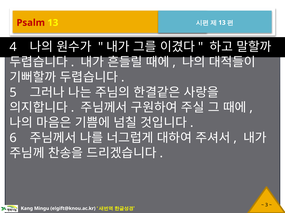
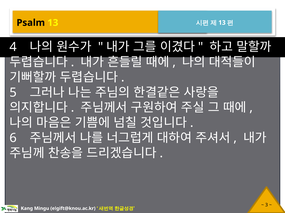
Psalm colour: red -> black
